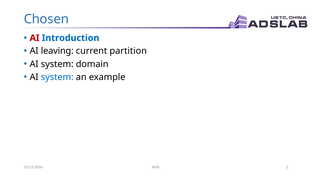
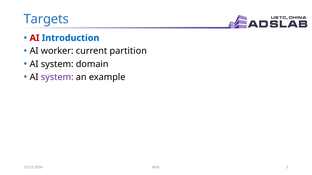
Chosen: Chosen -> Targets
leaving: leaving -> worker
system at (57, 77) colour: blue -> purple
